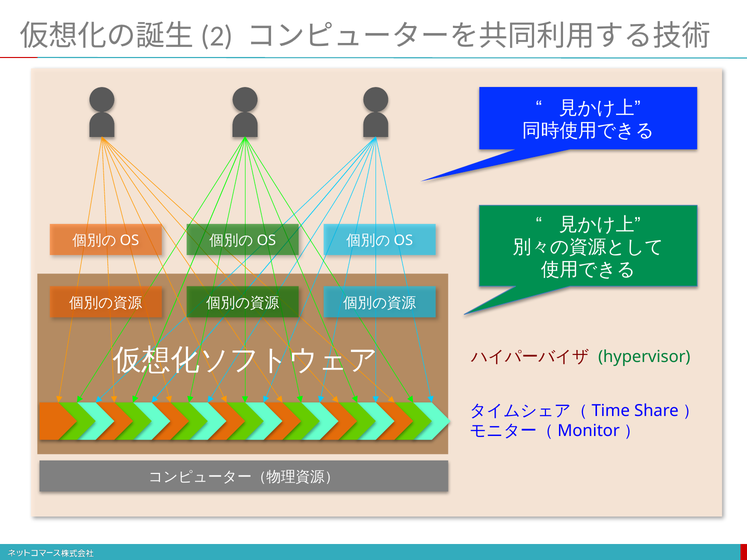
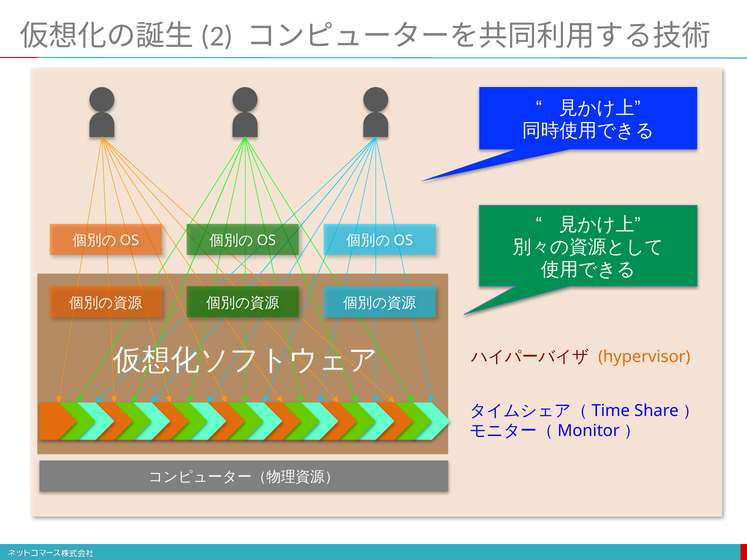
hypervisor colour: green -> orange
